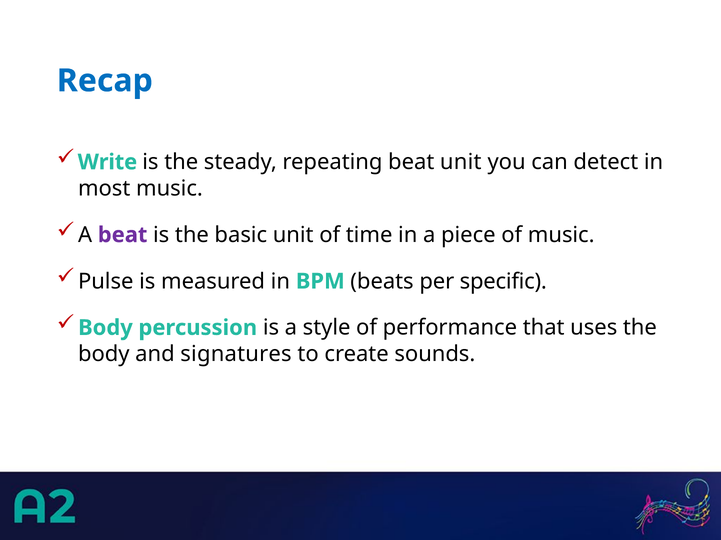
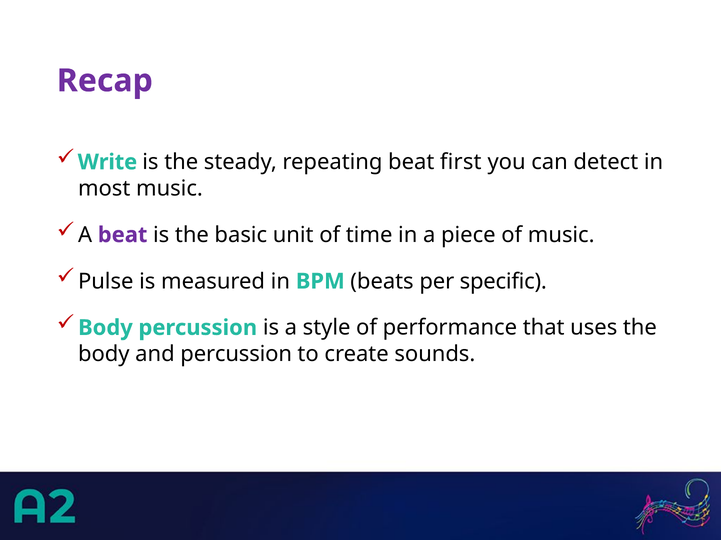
Recap colour: blue -> purple
beat unit: unit -> first
and signatures: signatures -> percussion
